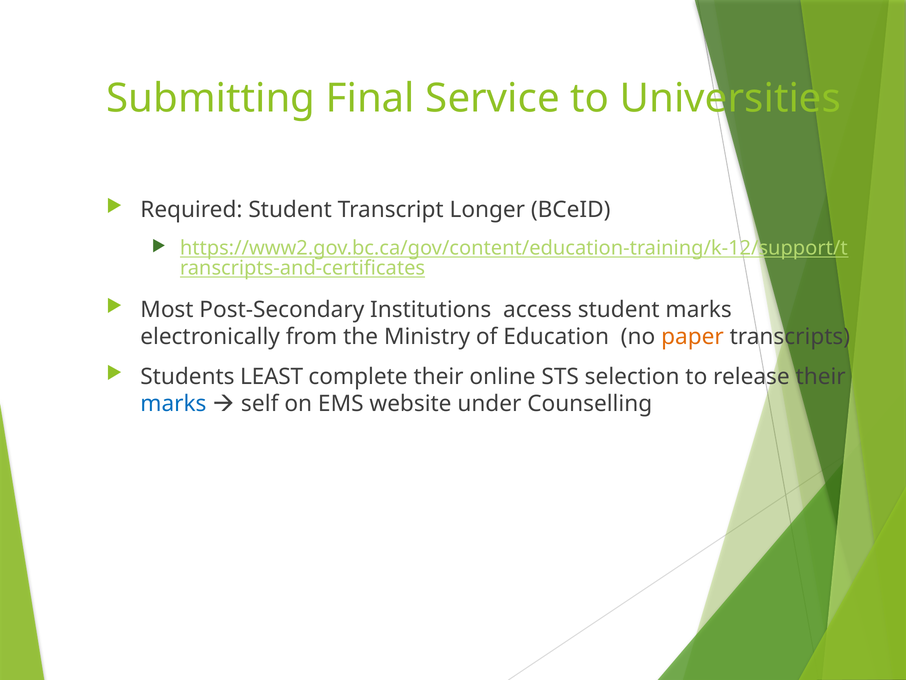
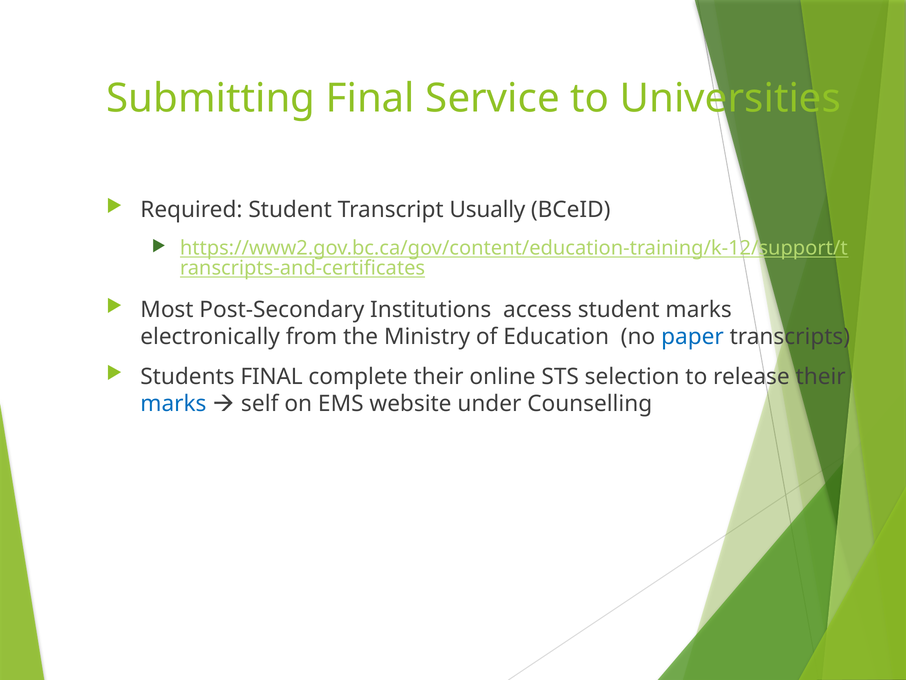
Longer: Longer -> Usually
paper colour: orange -> blue
Students LEAST: LEAST -> FINAL
